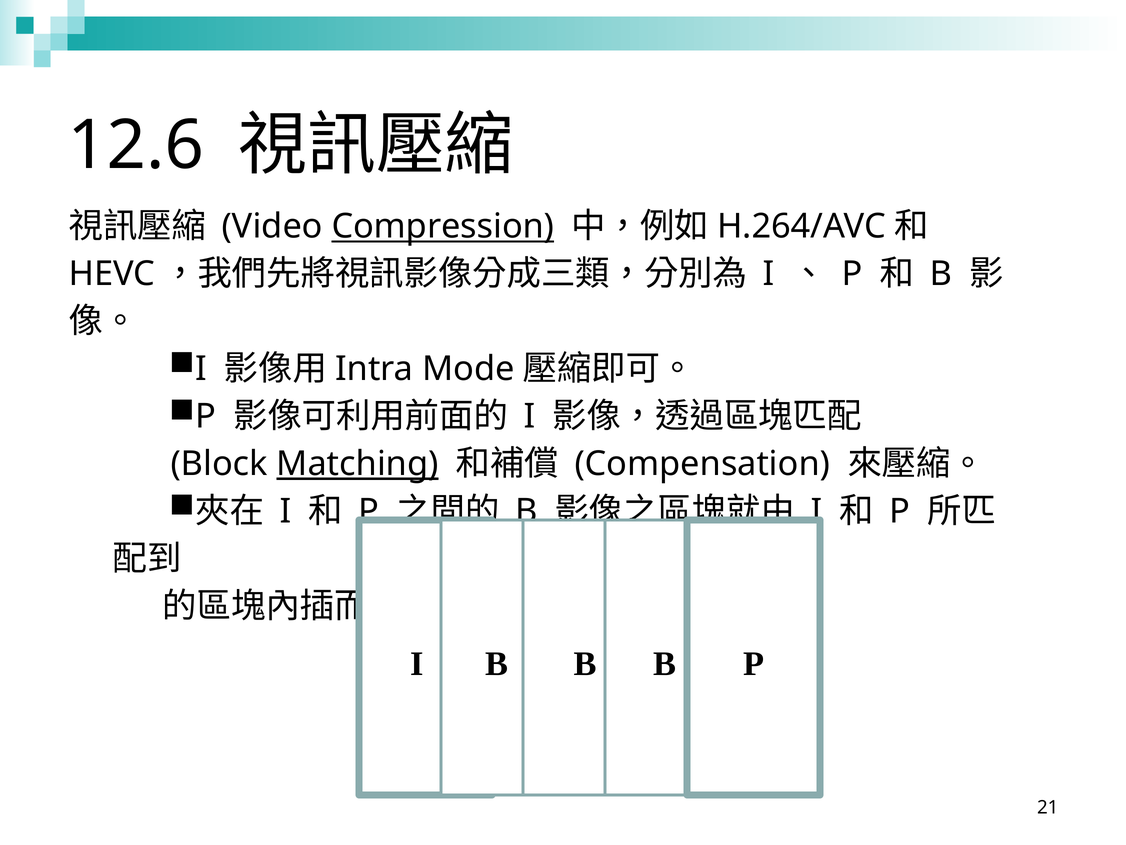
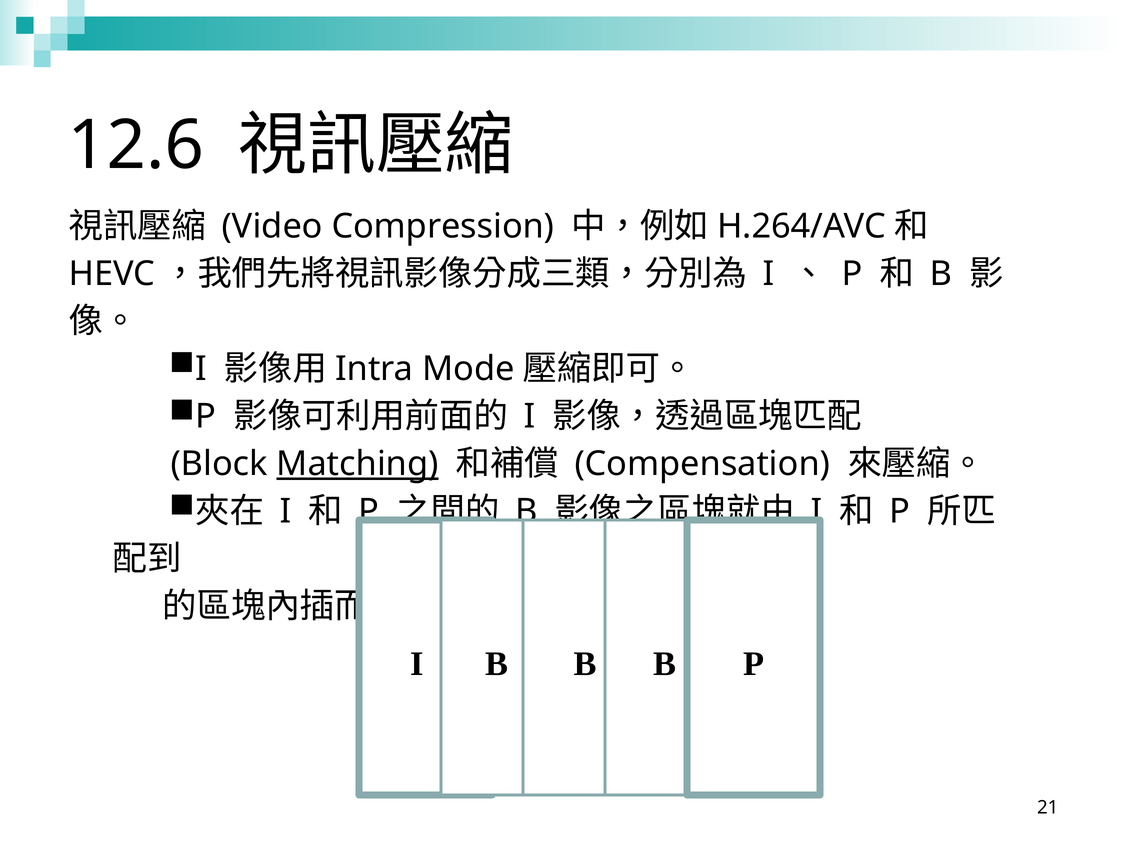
Compression underline: present -> none
